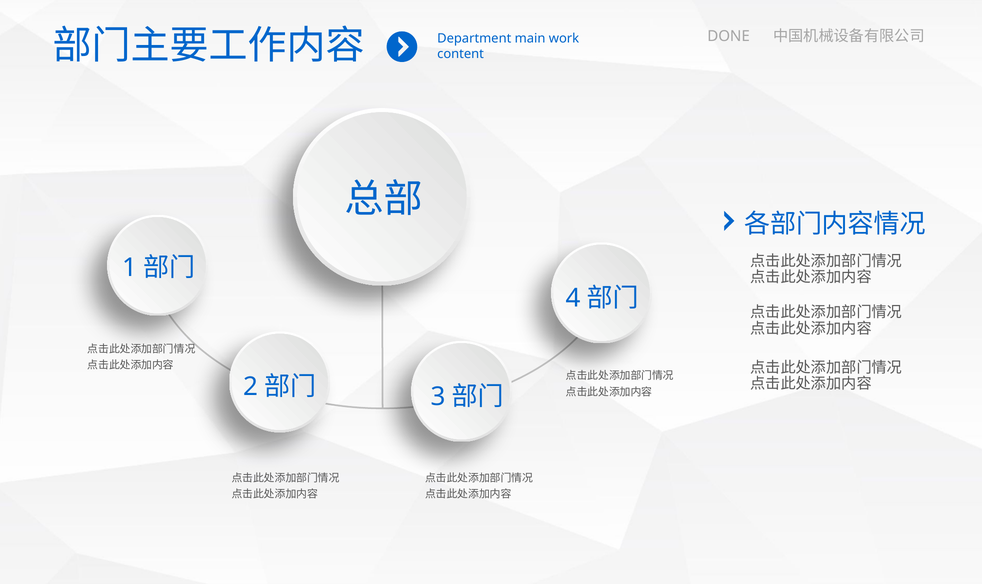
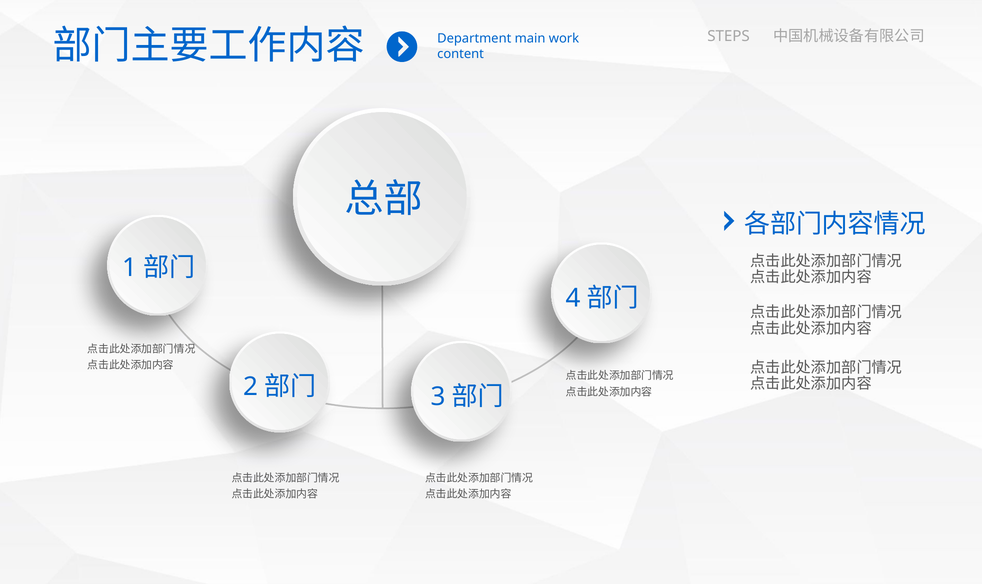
DONE: DONE -> STEPS
